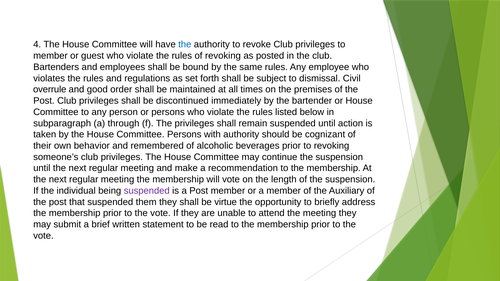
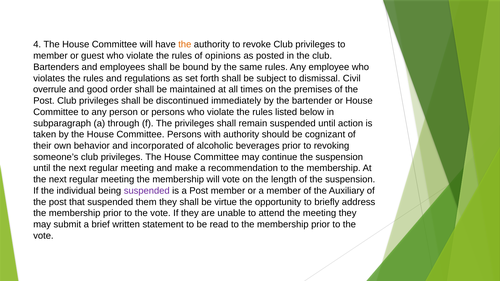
the at (185, 45) colour: blue -> orange
of revoking: revoking -> opinions
remembered: remembered -> incorporated
